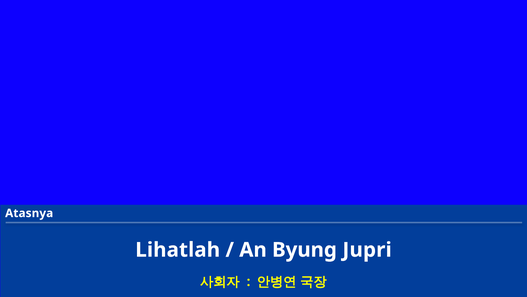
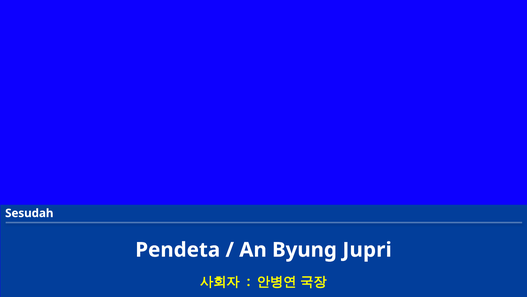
Atasnya: Atasnya -> Sesudah
Lihatlah: Lihatlah -> Pendeta
